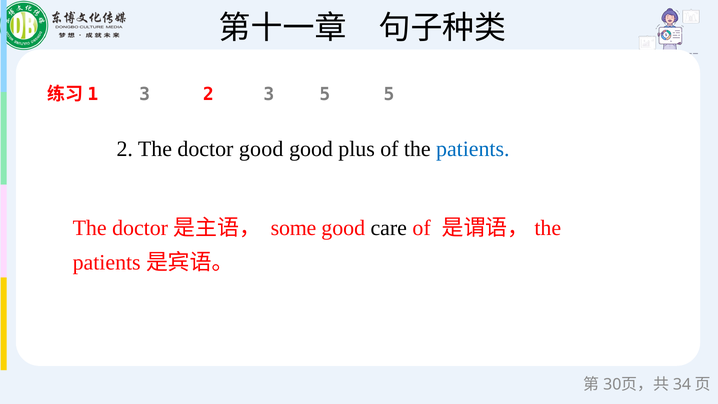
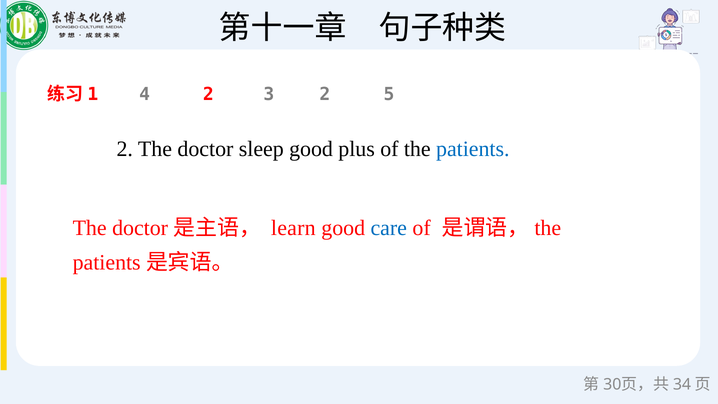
3 at (145, 94): 3 -> 4
3 5: 5 -> 2
doctor good: good -> sleep
some: some -> learn
care colour: black -> blue
